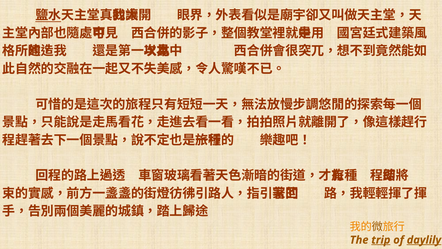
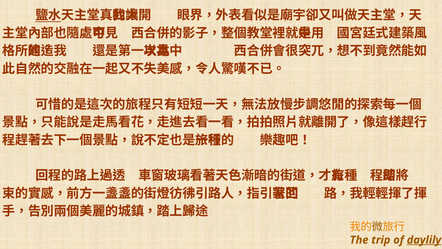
trip underline: present -> none
